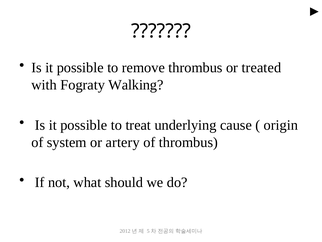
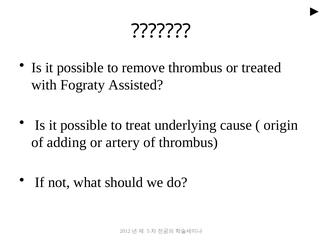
Walking: Walking -> Assisted
system: system -> adding
